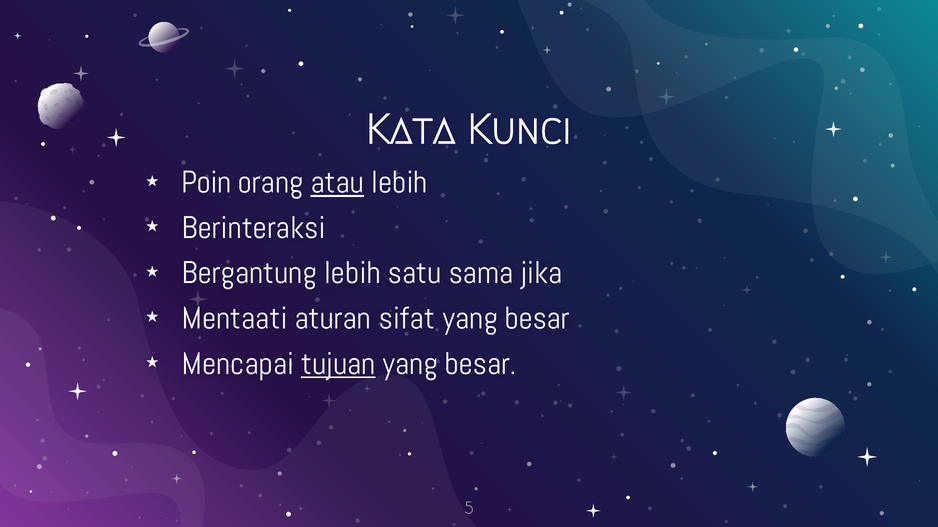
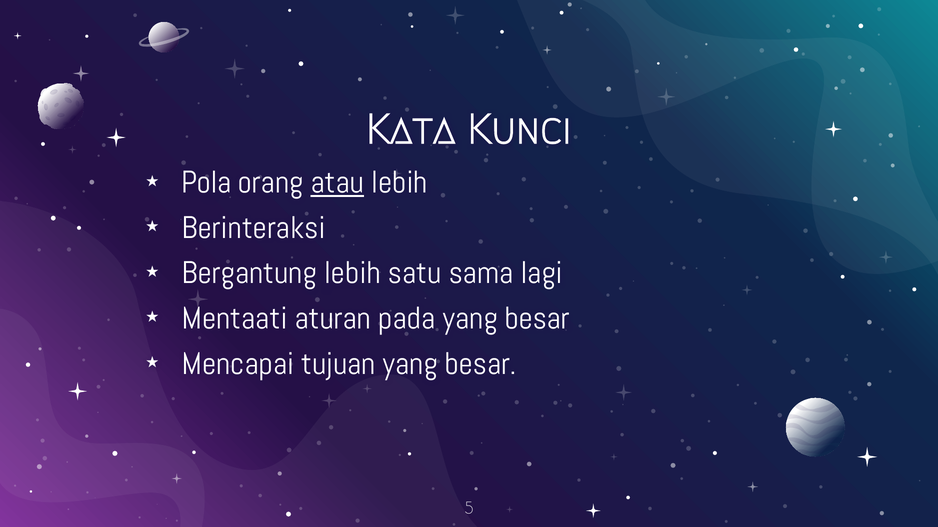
Poin: Poin -> Pola
jika: jika -> lagi
sifat: sifat -> pada
tujuan underline: present -> none
